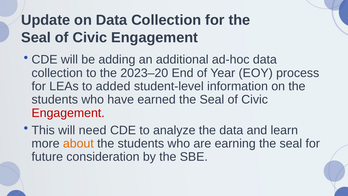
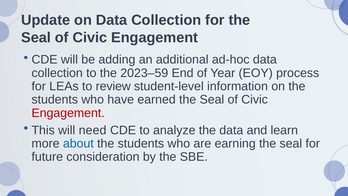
2023–20: 2023–20 -> 2023–59
added: added -> review
about colour: orange -> blue
